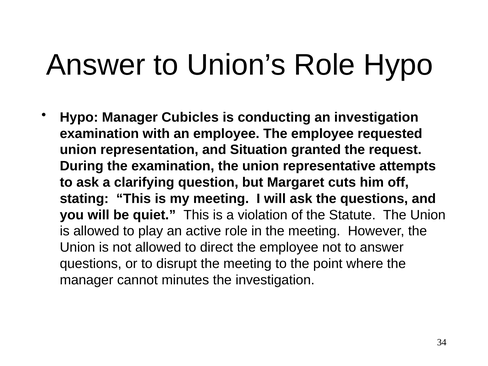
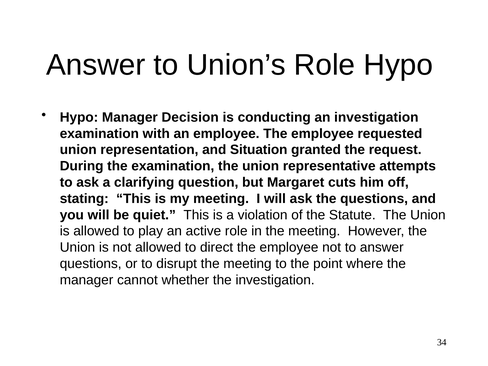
Cubicles: Cubicles -> Decision
minutes: minutes -> whether
